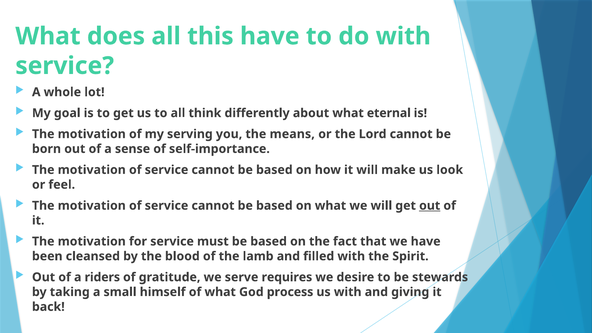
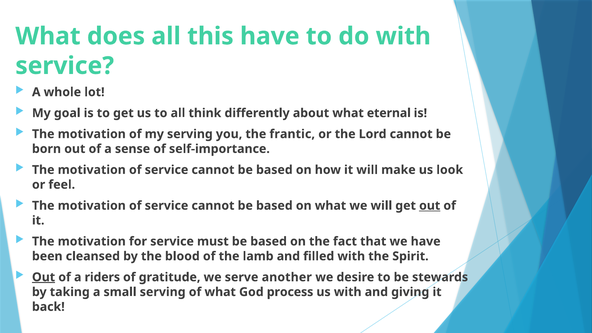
means: means -> frantic
Out at (44, 277) underline: none -> present
requires: requires -> another
small himself: himself -> serving
